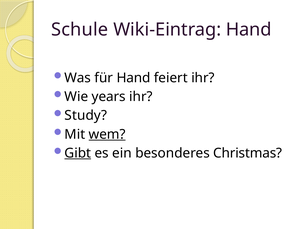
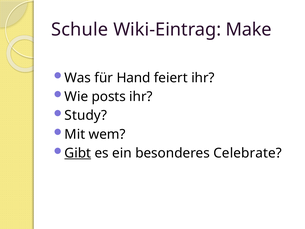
Wiki-Eintrag Hand: Hand -> Make
years: years -> posts
wem underline: present -> none
Christmas: Christmas -> Celebrate
